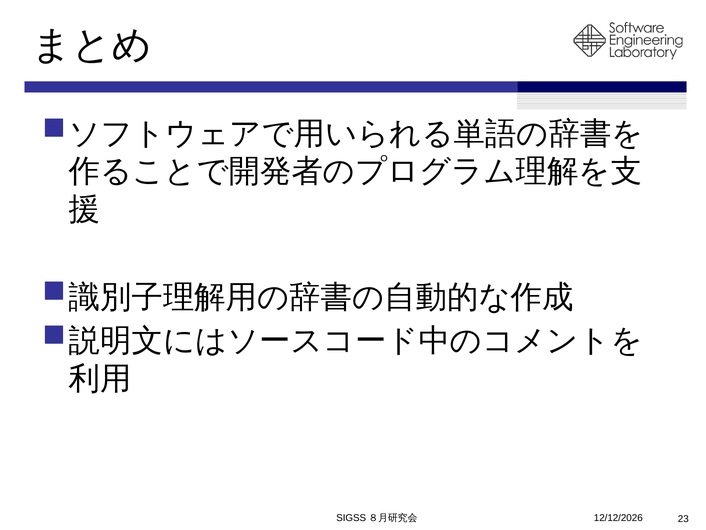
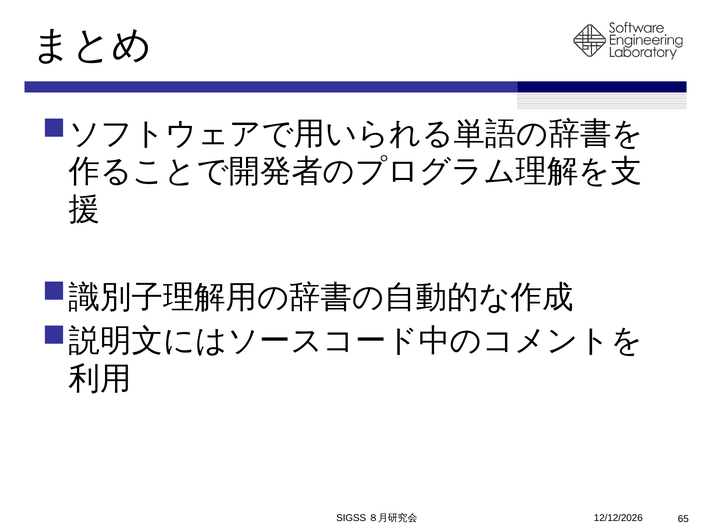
23: 23 -> 65
